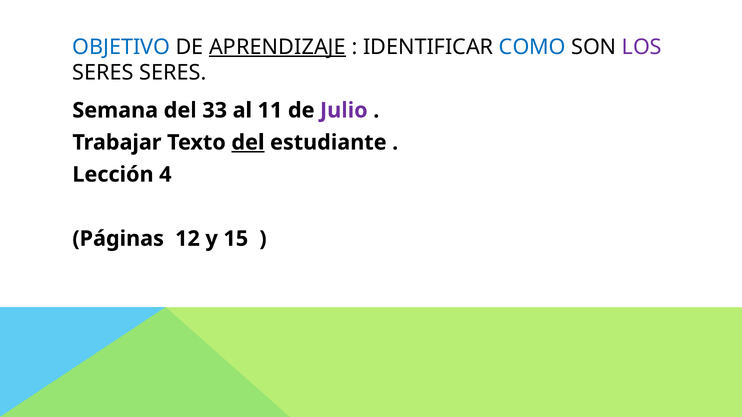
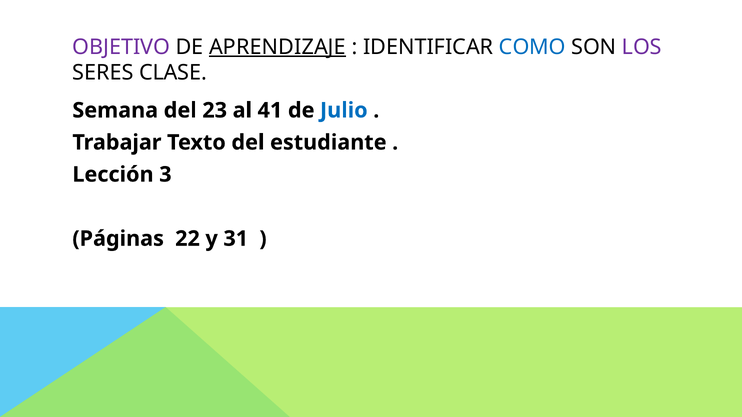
OBJETIVO colour: blue -> purple
SERES SERES: SERES -> CLASE
33: 33 -> 23
11: 11 -> 41
Julio colour: purple -> blue
del at (248, 143) underline: present -> none
4: 4 -> 3
12: 12 -> 22
15: 15 -> 31
